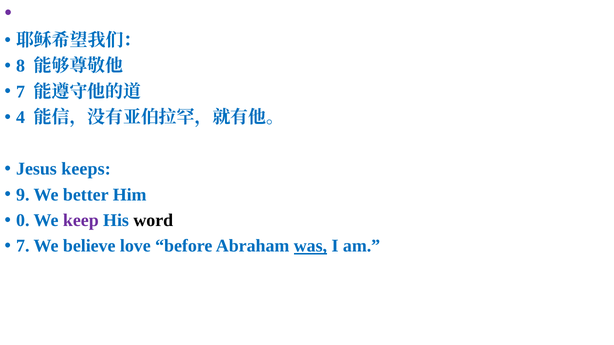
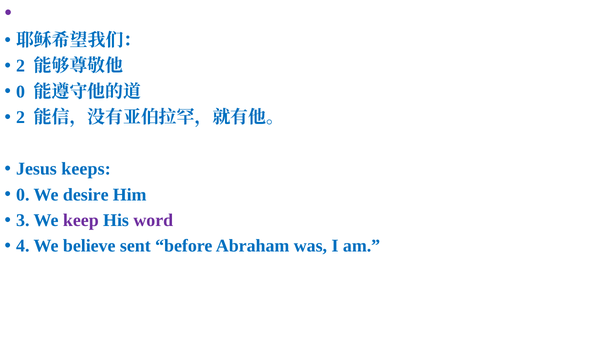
8 at (21, 66): 8 -> 2
7 at (21, 92): 7 -> 0
4 at (21, 118): 4 -> 2
9 at (23, 195): 9 -> 0
better: better -> desire
0: 0 -> 3
word colour: black -> purple
7 at (23, 246): 7 -> 4
love: love -> sent
was underline: present -> none
